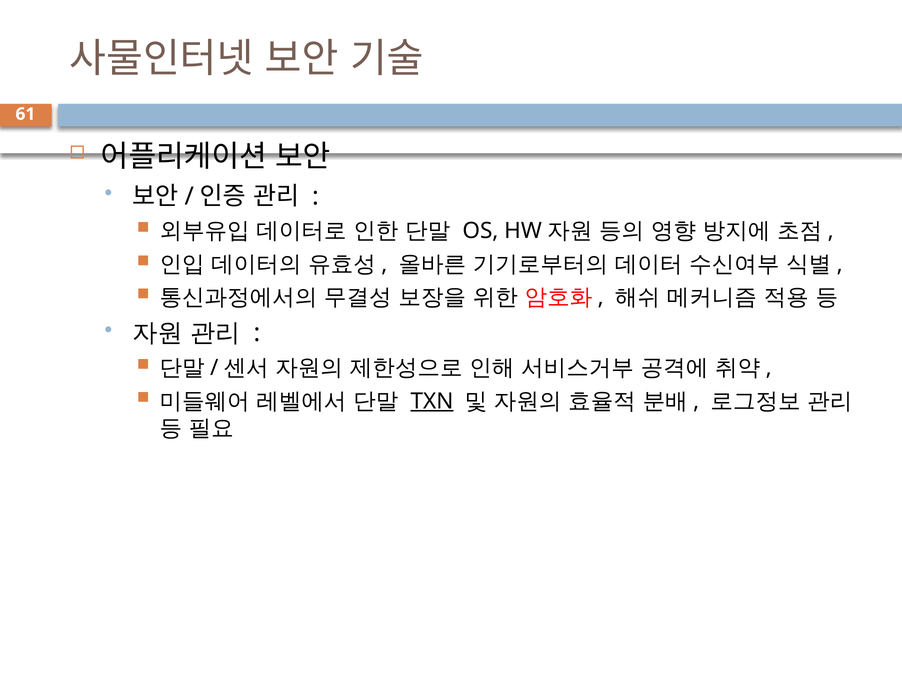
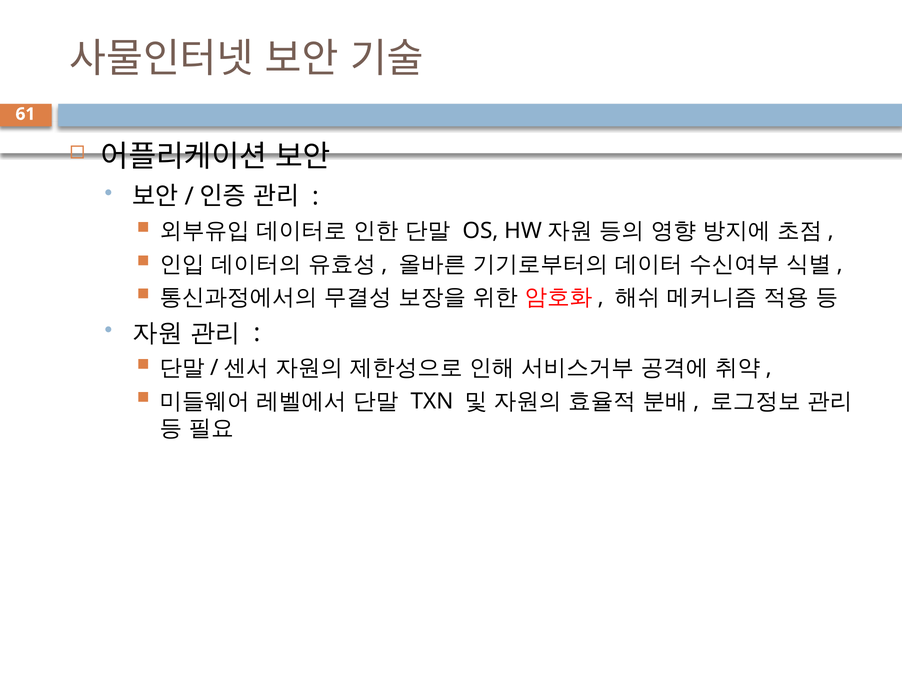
TXN underline: present -> none
